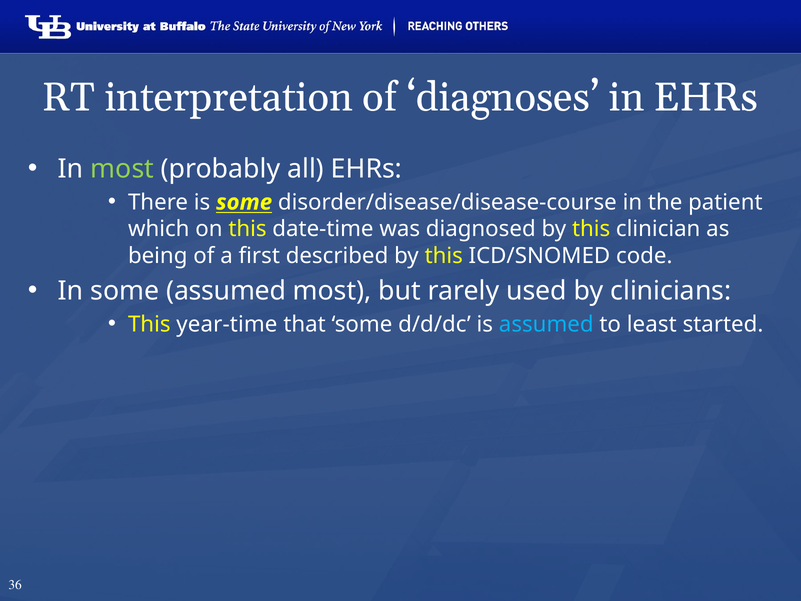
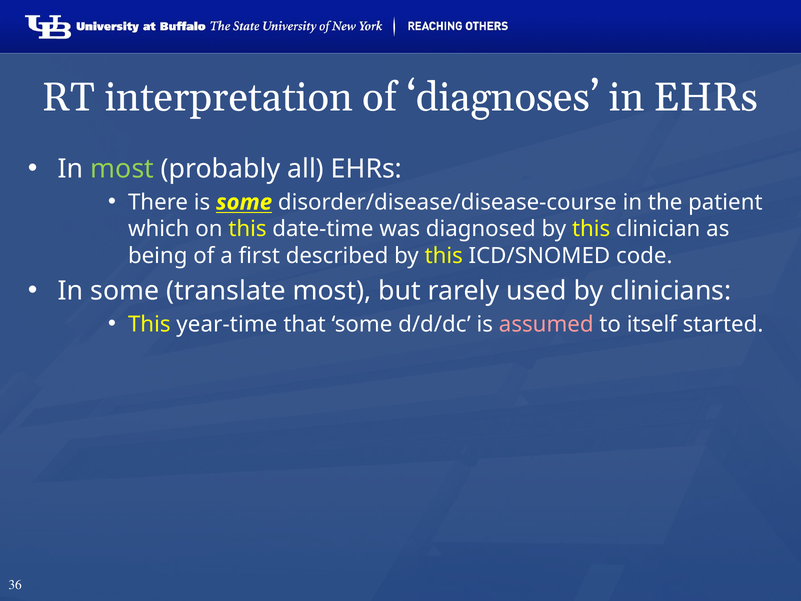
some assumed: assumed -> translate
assumed at (546, 324) colour: light blue -> pink
least: least -> itself
